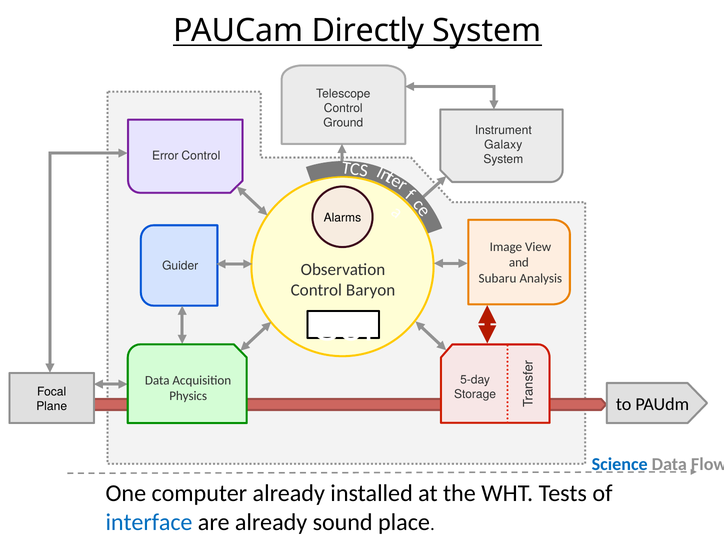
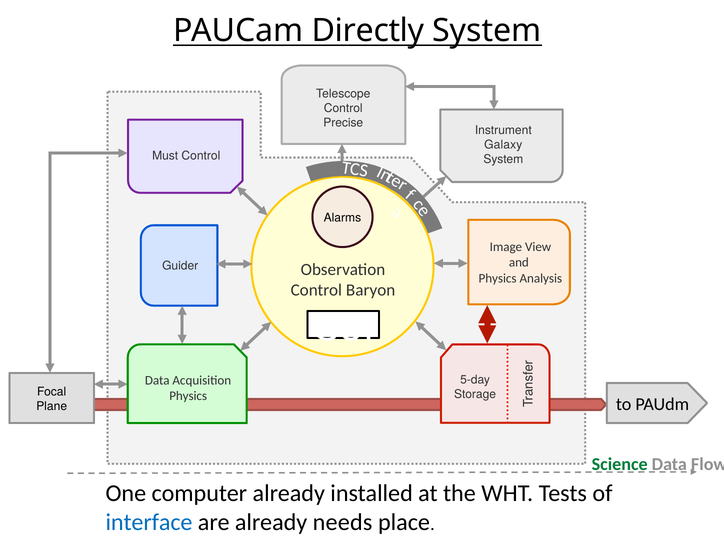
Ground: Ground -> Precise
Error: Error -> Must
Subaru at (498, 278): Subaru -> Physics
Science colour: blue -> green
sound: sound -> needs
